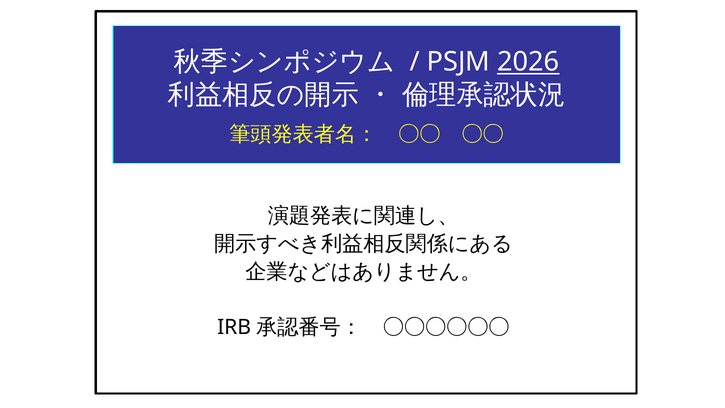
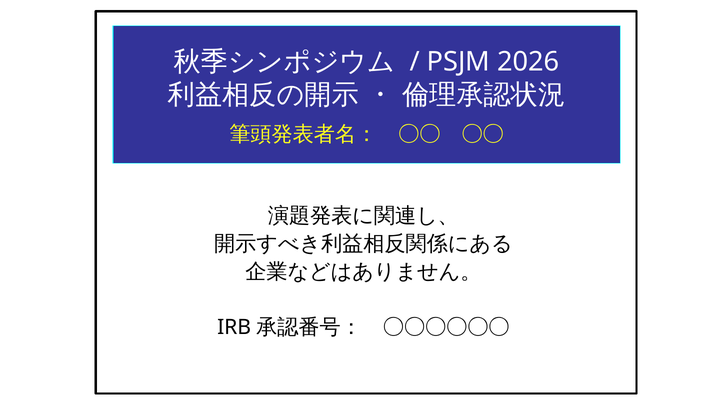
2026 underline: present -> none
